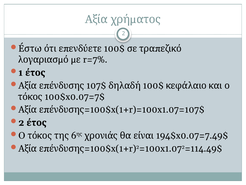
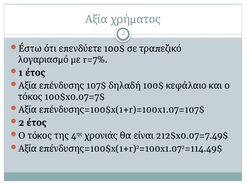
6: 6 -> 4
194$: 194$ -> 212$
